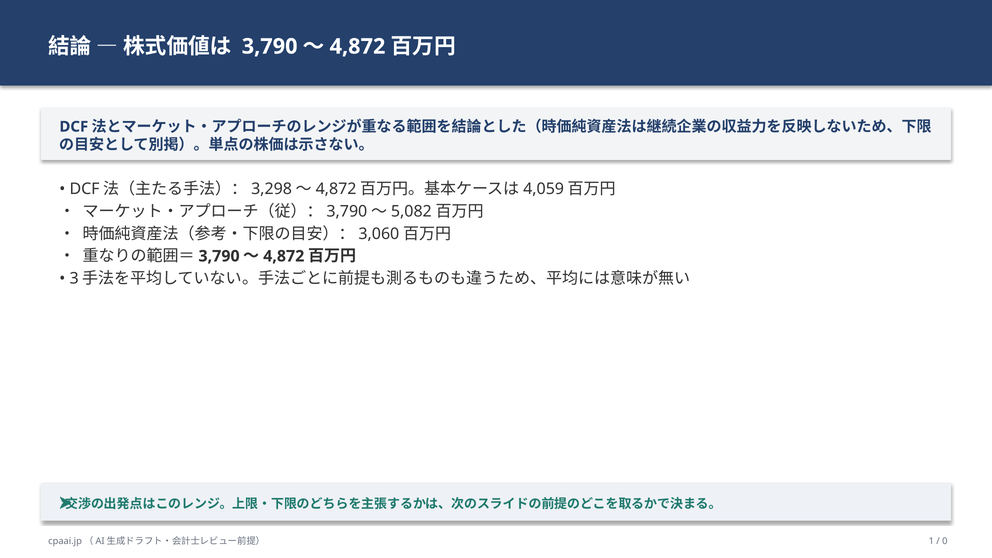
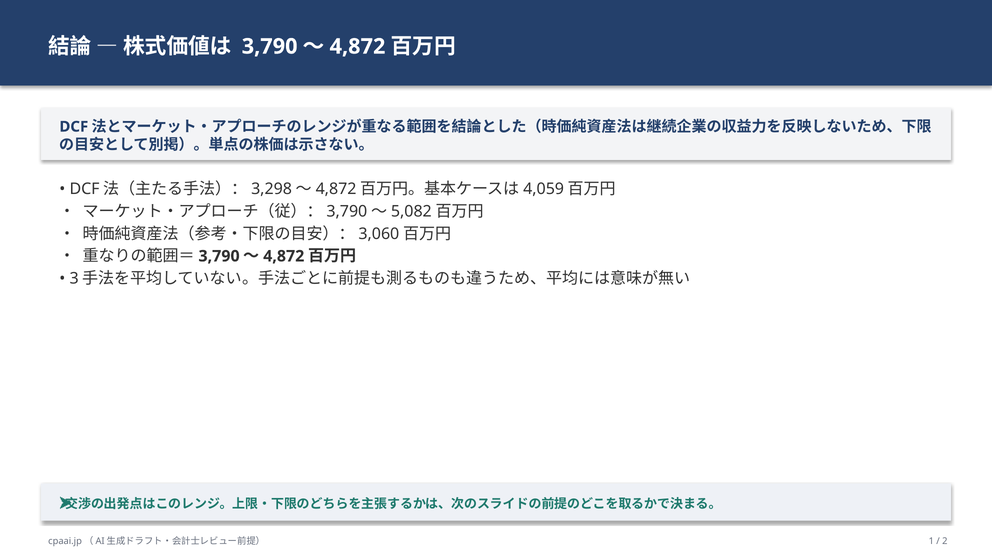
0: 0 -> 2
